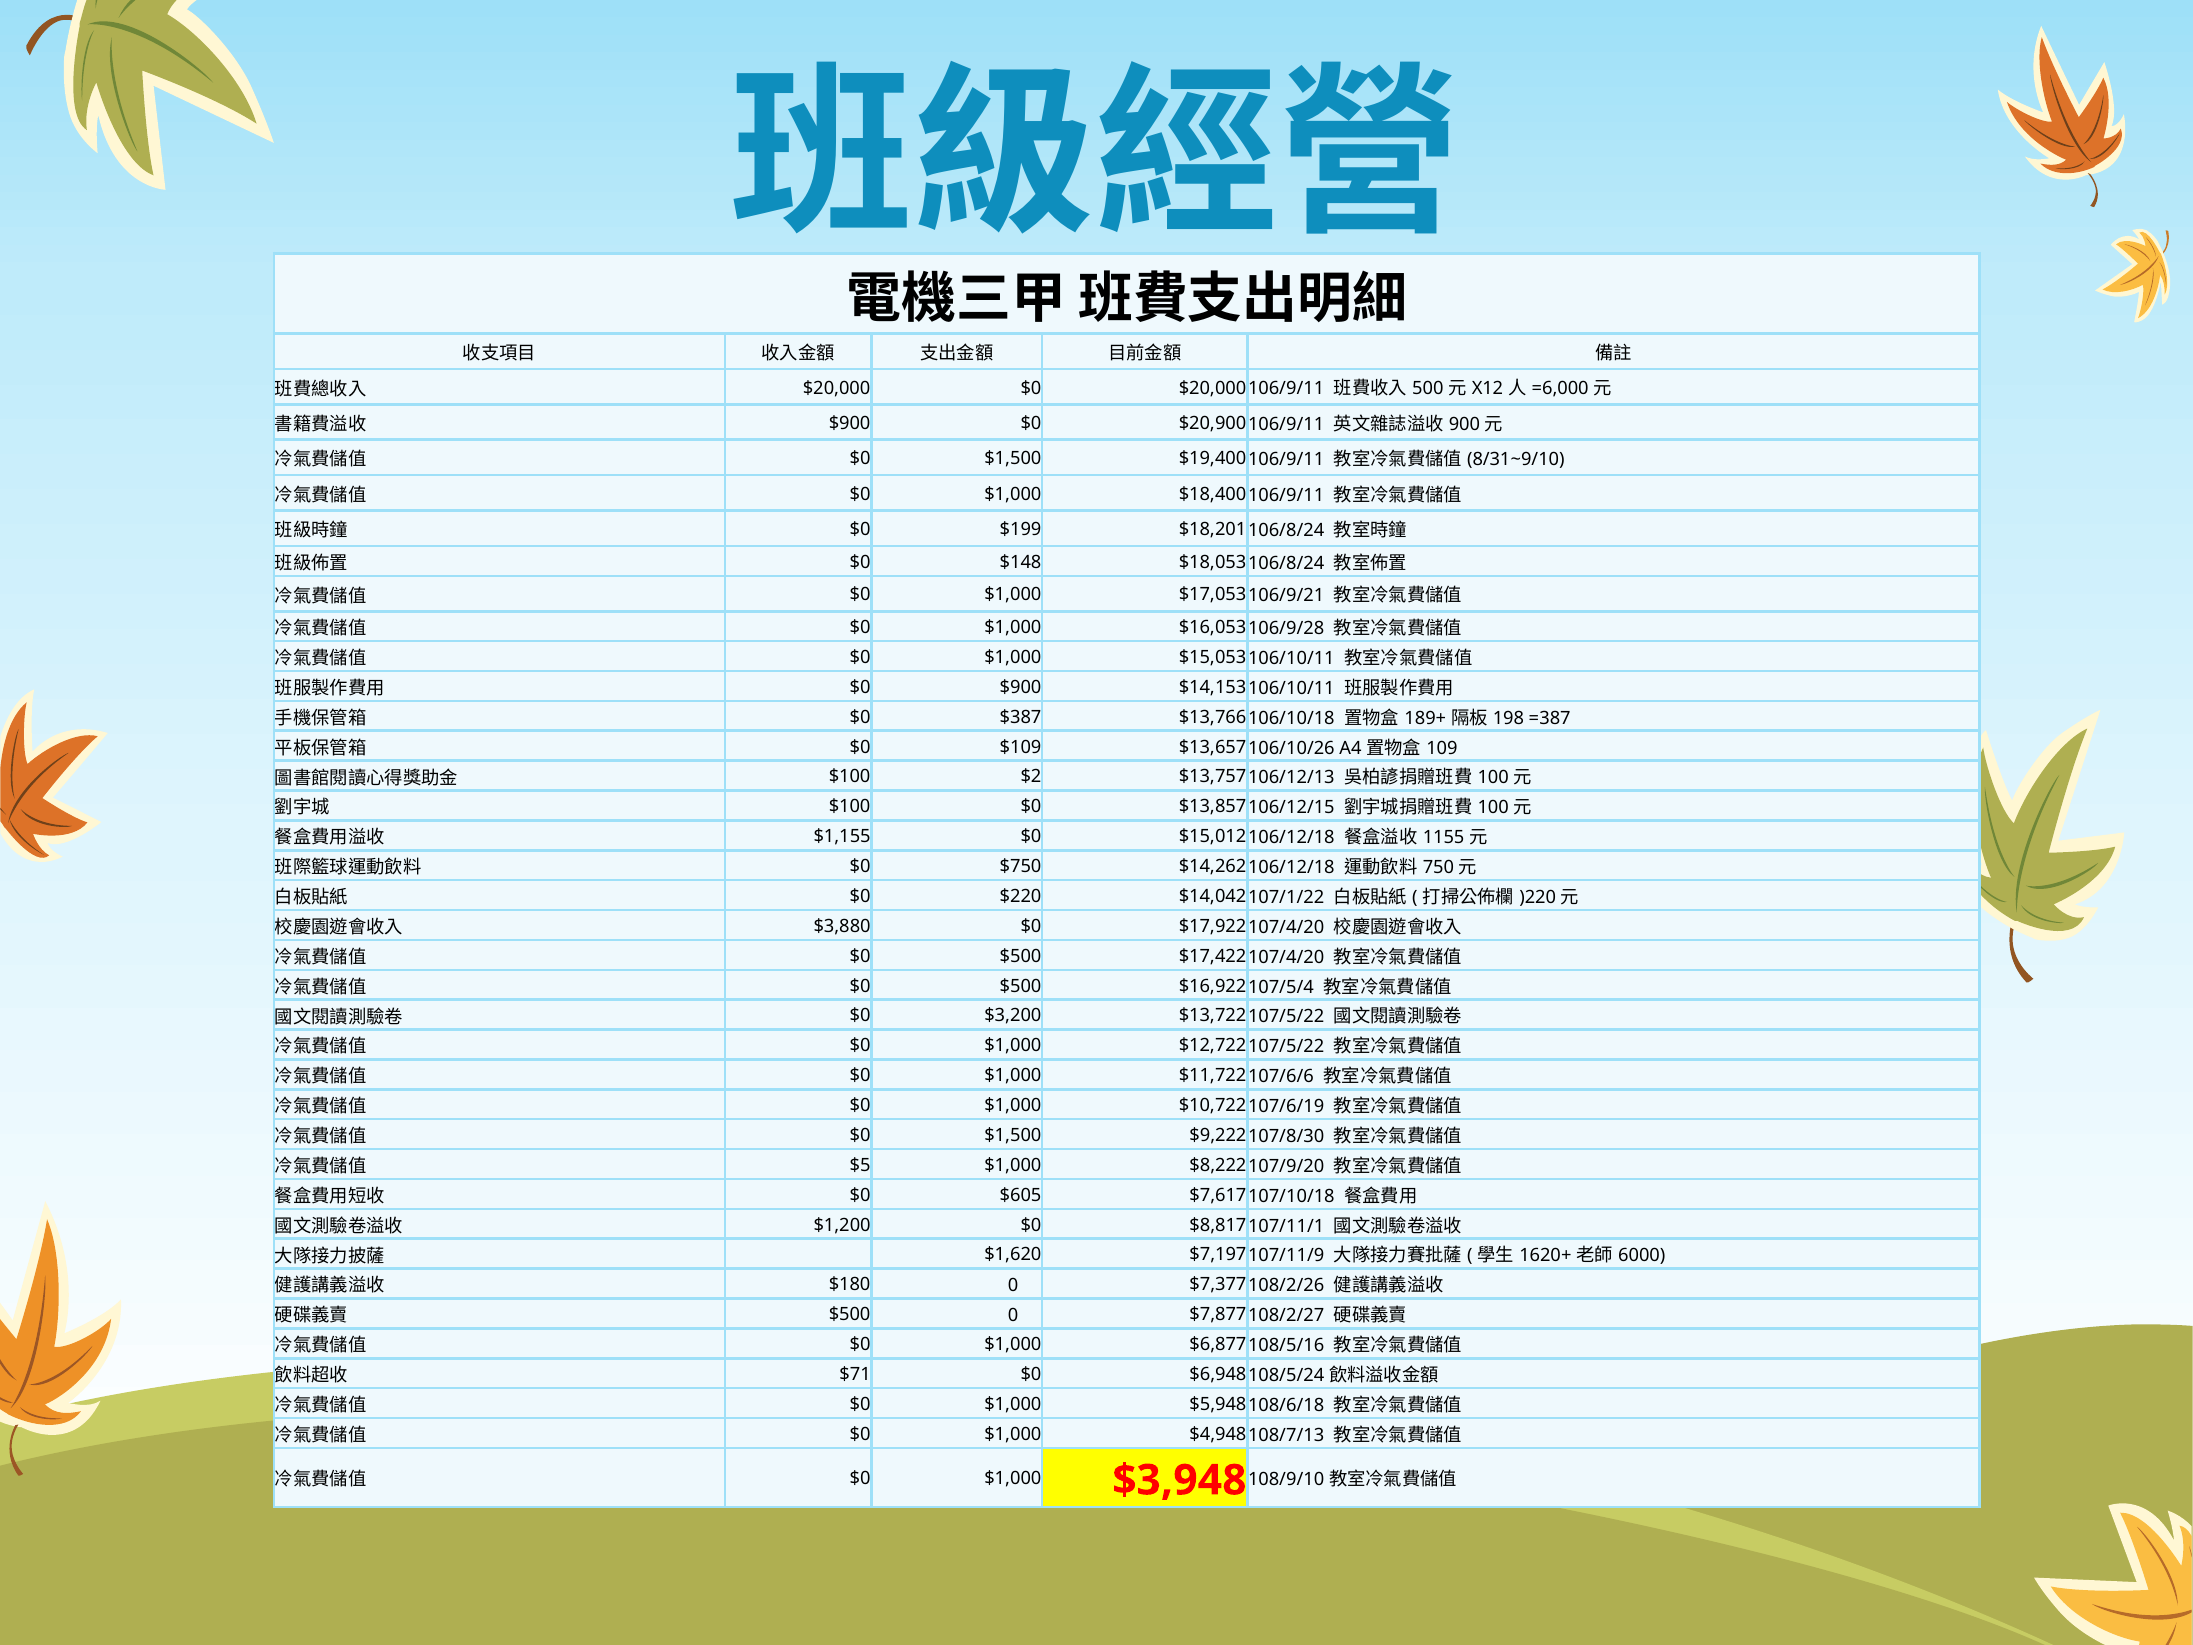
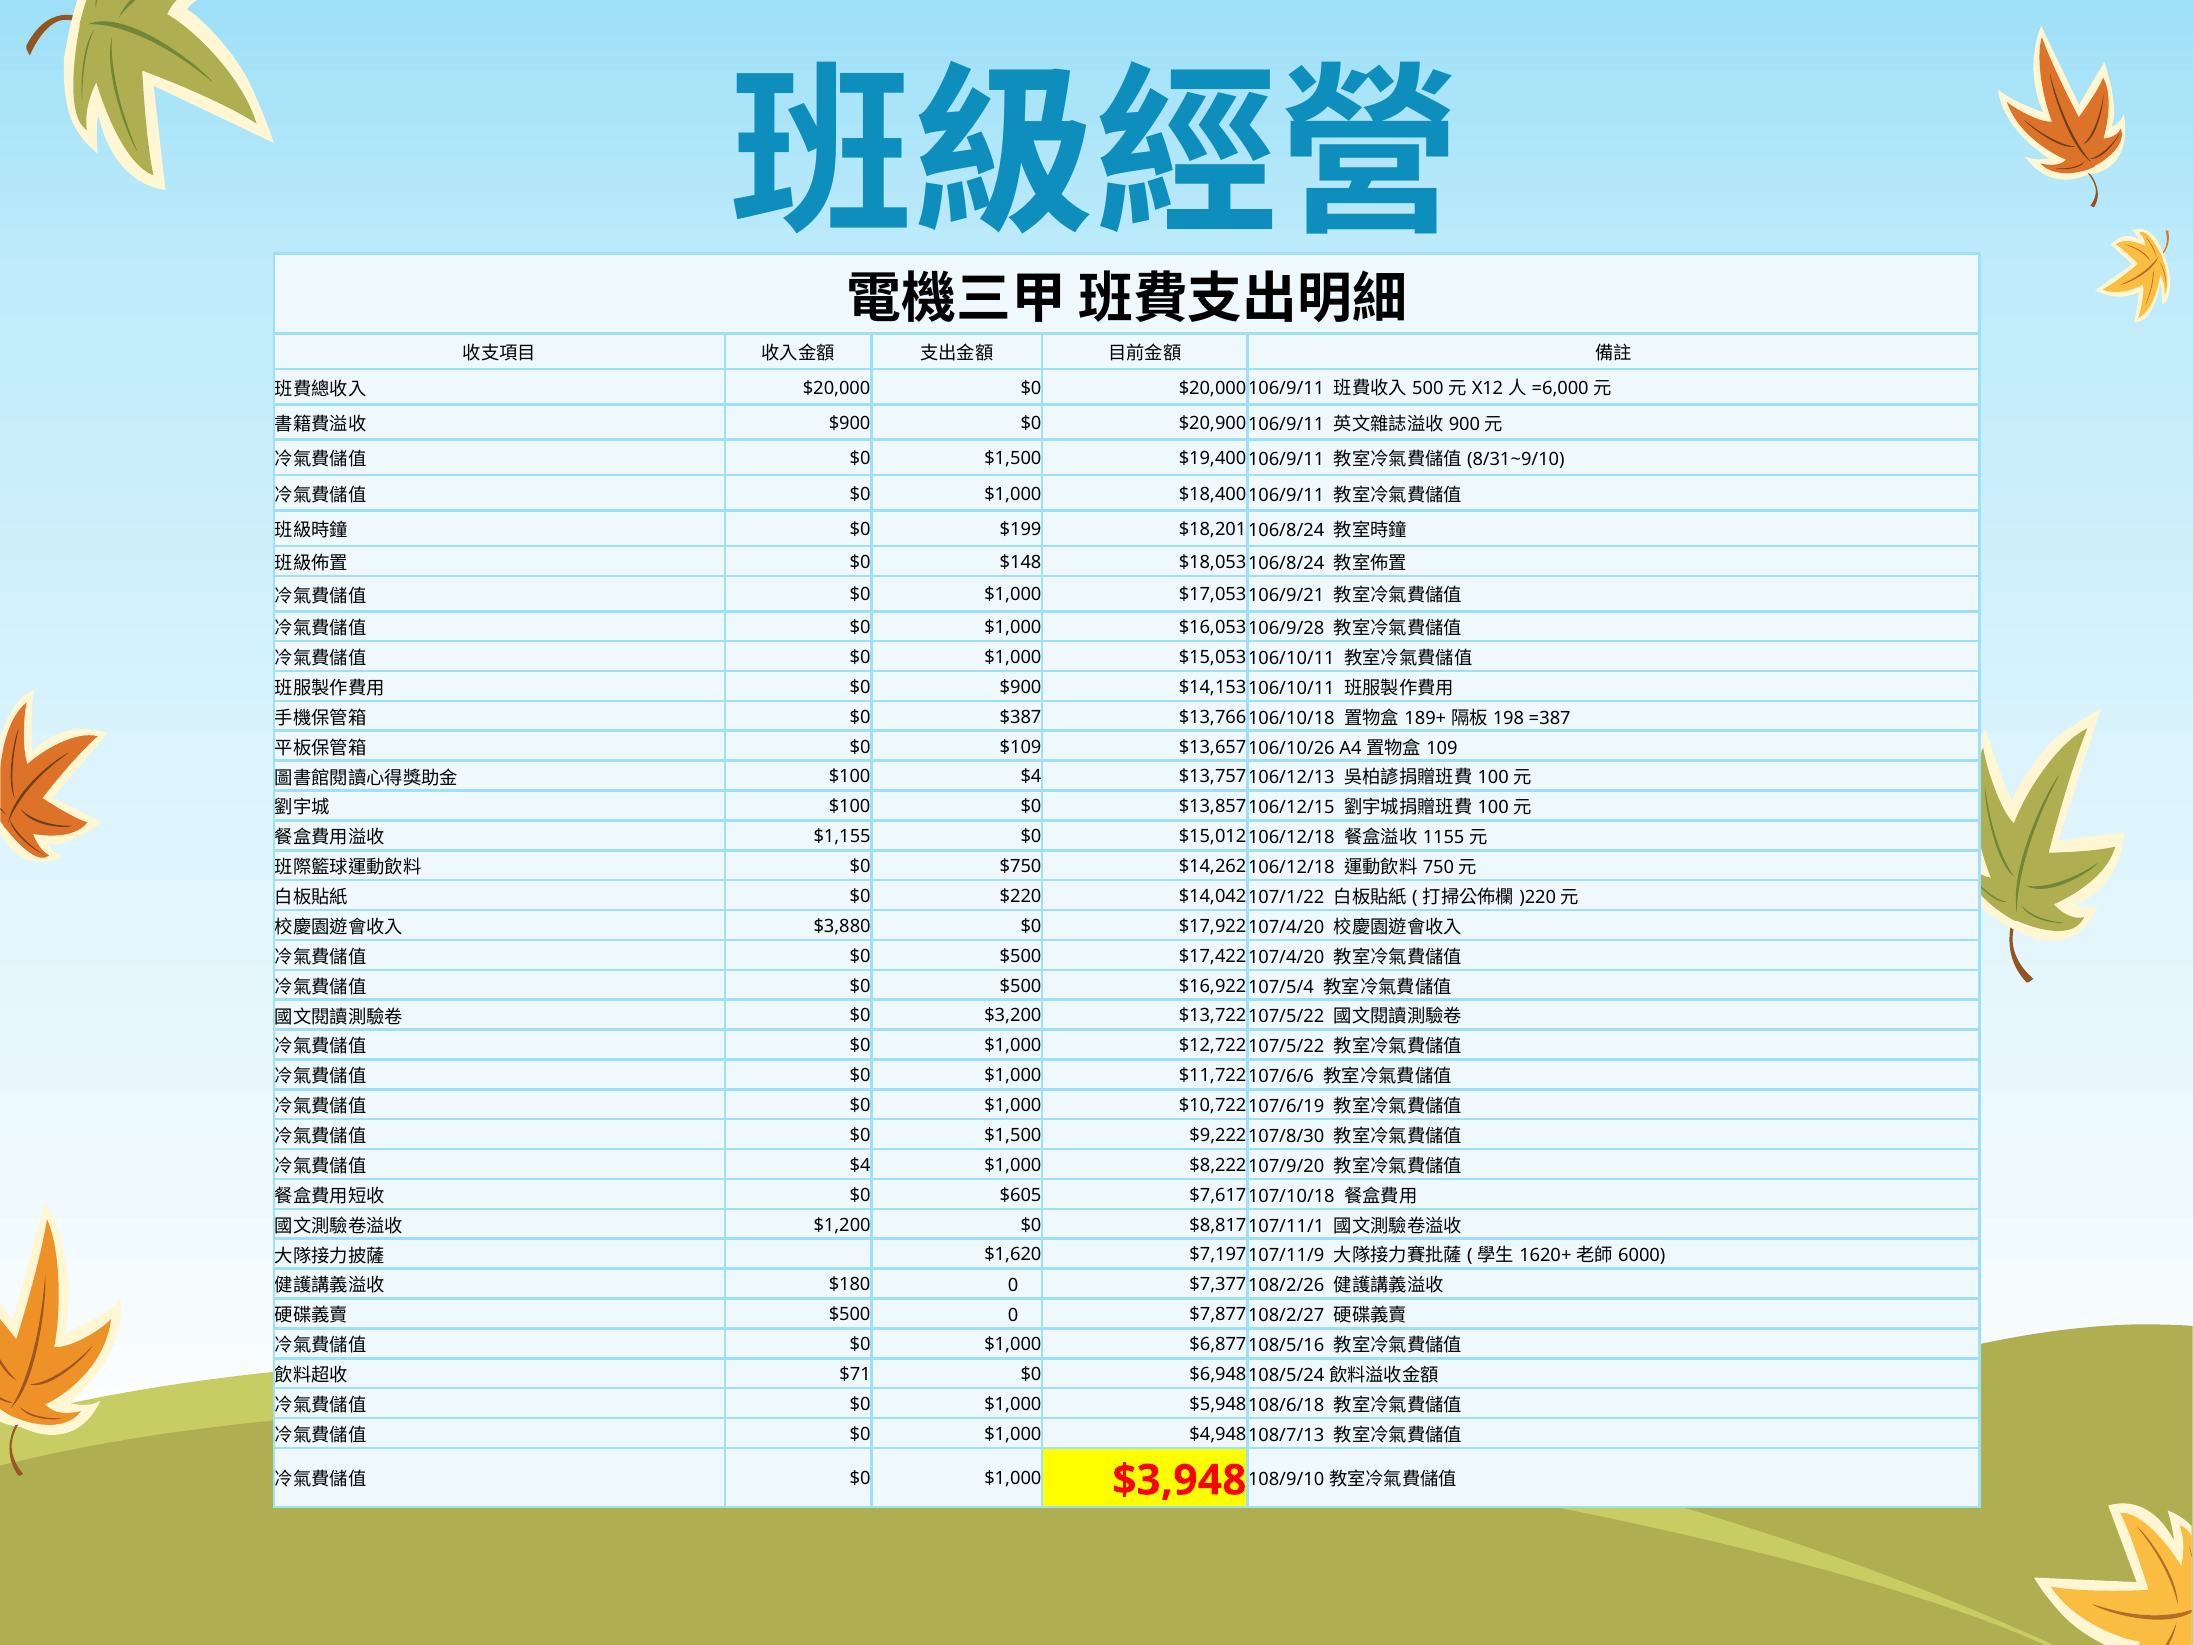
$100 $2: $2 -> $4
$5 at (860, 1165): $5 -> $4
